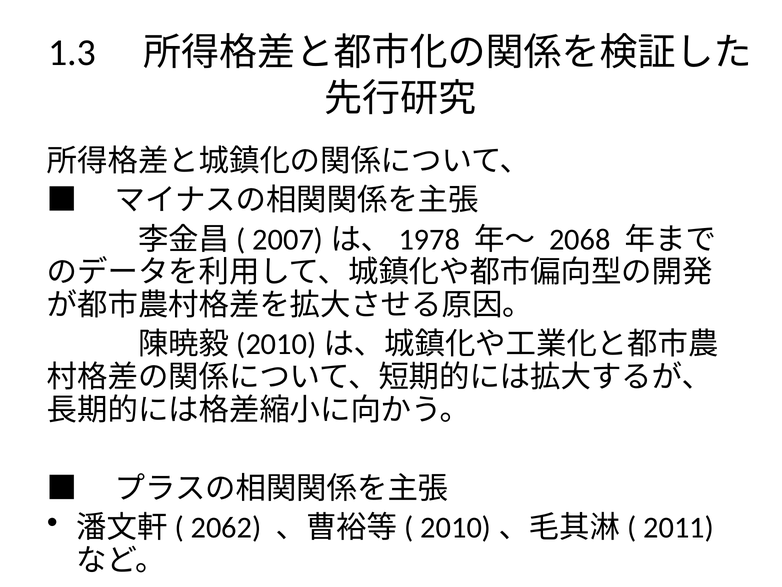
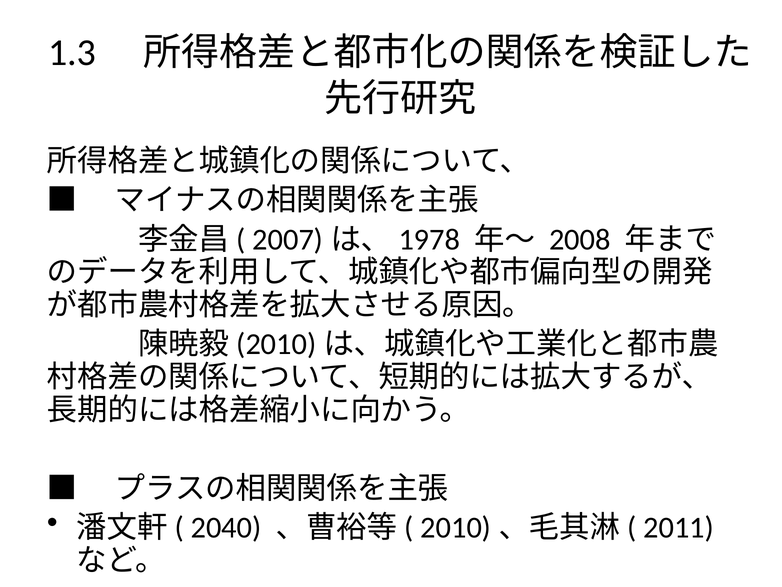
2068: 2068 -> 2008
2062: 2062 -> 2040
